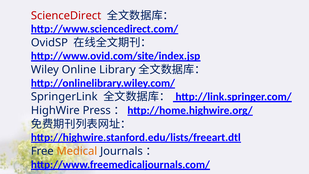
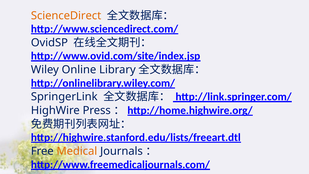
ScienceDirect colour: red -> orange
